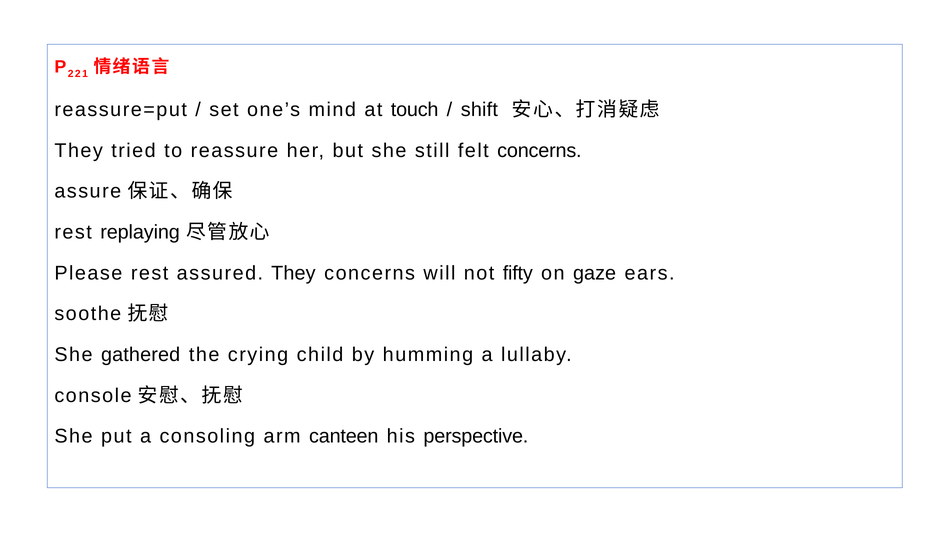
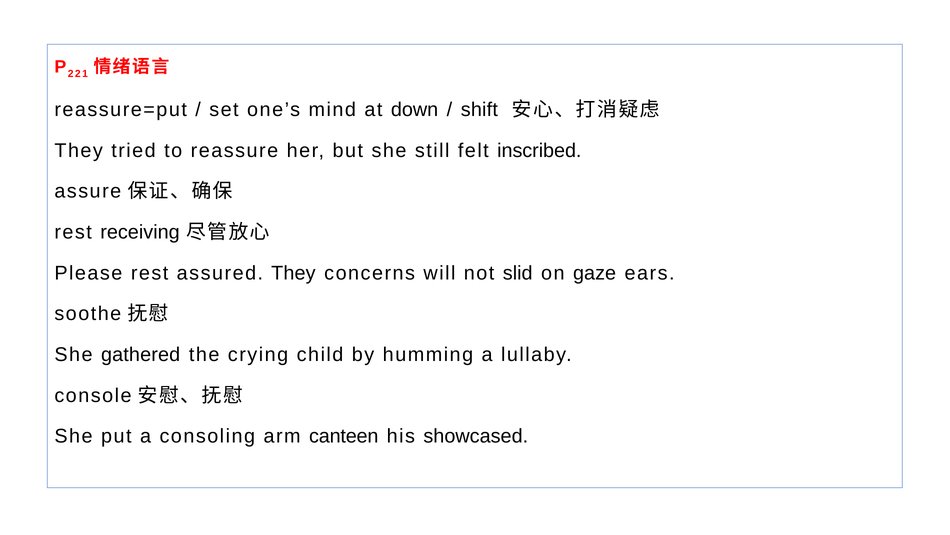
touch: touch -> down
felt concerns: concerns -> inscribed
replaying: replaying -> receiving
fifty: fifty -> slid
perspective: perspective -> showcased
